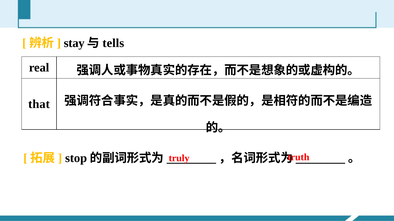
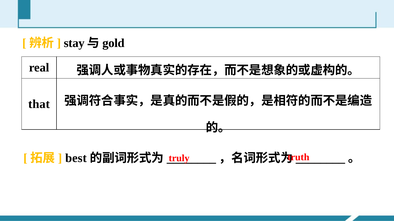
tells: tells -> gold
stop: stop -> best
